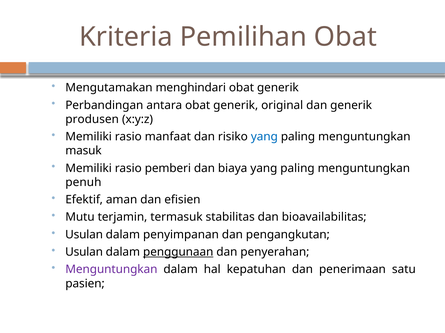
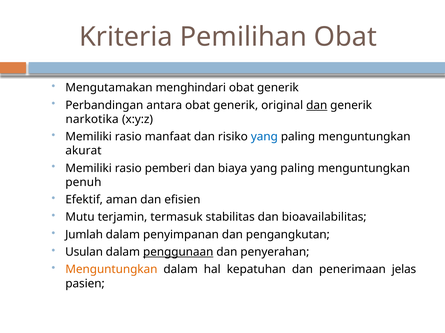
dan at (317, 105) underline: none -> present
produsen: produsen -> narkotika
masuk: masuk -> akurat
Usulan at (84, 235): Usulan -> Jumlah
Menguntungkan at (111, 270) colour: purple -> orange
satu: satu -> jelas
